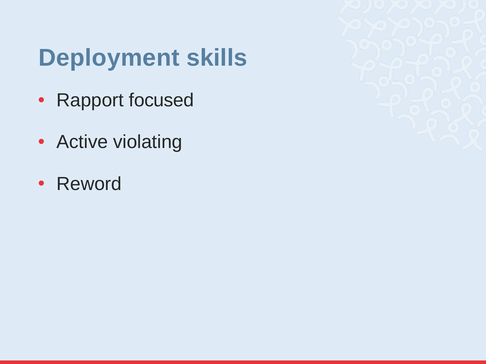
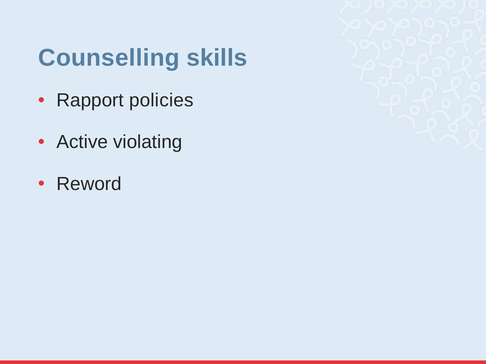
Deployment: Deployment -> Counselling
focused: focused -> policies
